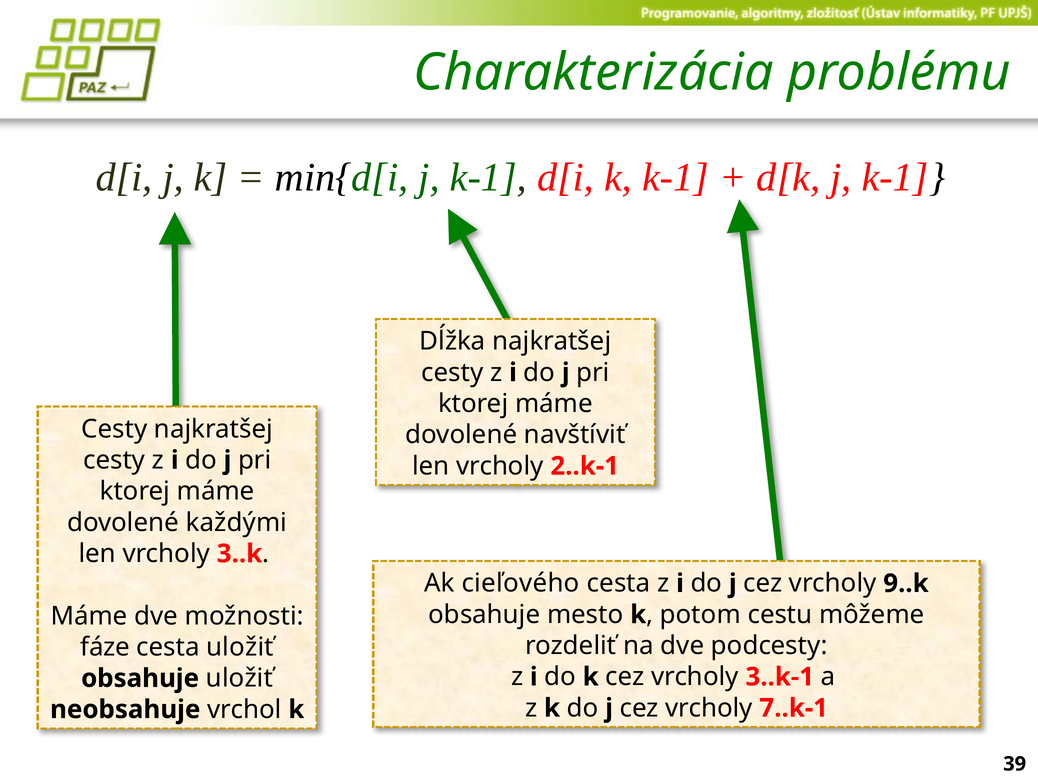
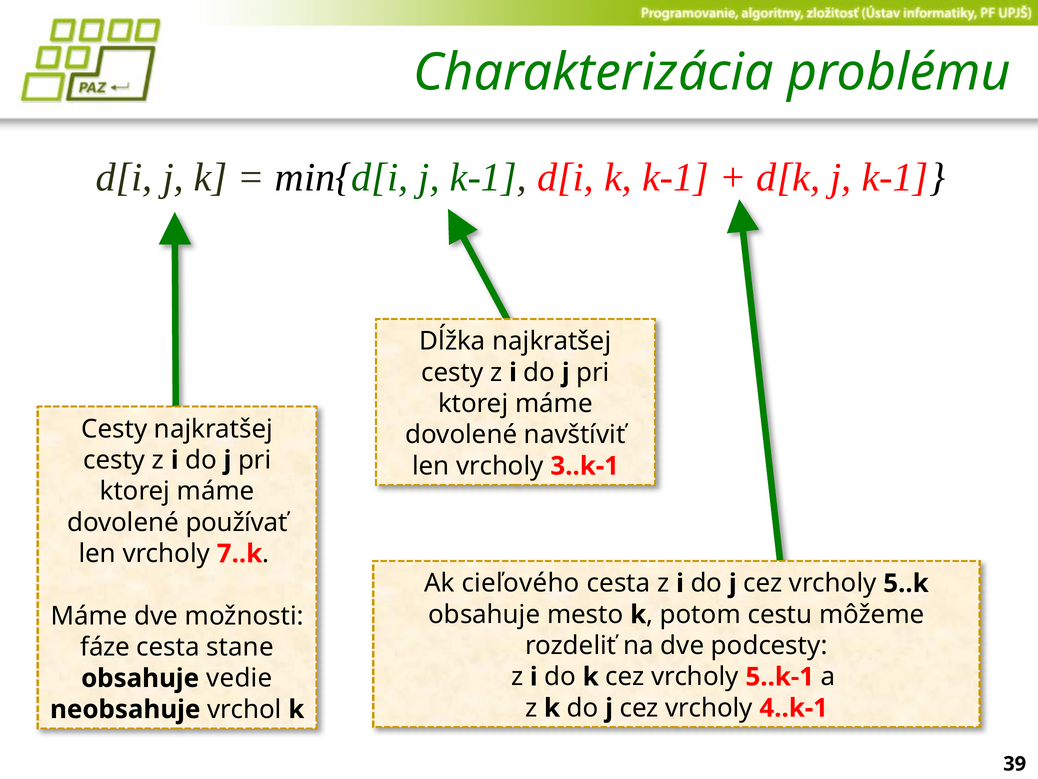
2..k-1: 2..k-1 -> 3..k-1
každými: každými -> používať
3..k: 3..k -> 7..k
9..k: 9..k -> 5..k
cesta uložiť: uložiť -> stane
3..k-1: 3..k-1 -> 5..k-1
obsahuje uložiť: uložiť -> vedie
7..k-1: 7..k-1 -> 4..k-1
